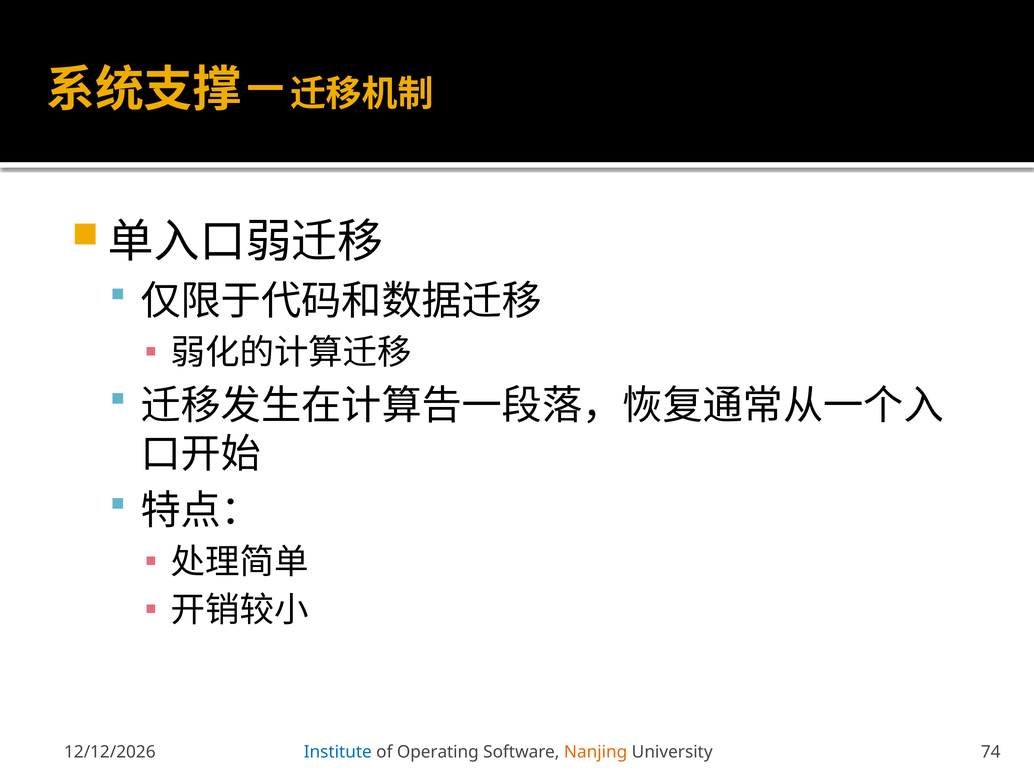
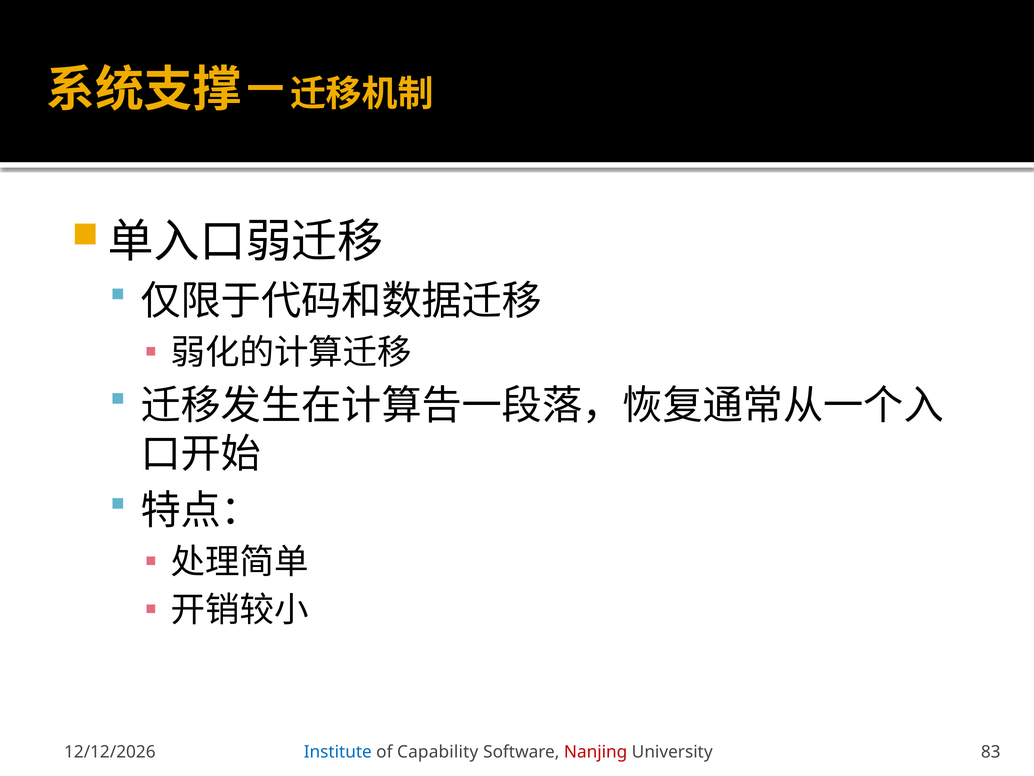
Operating: Operating -> Capability
Nanjing colour: orange -> red
74: 74 -> 83
